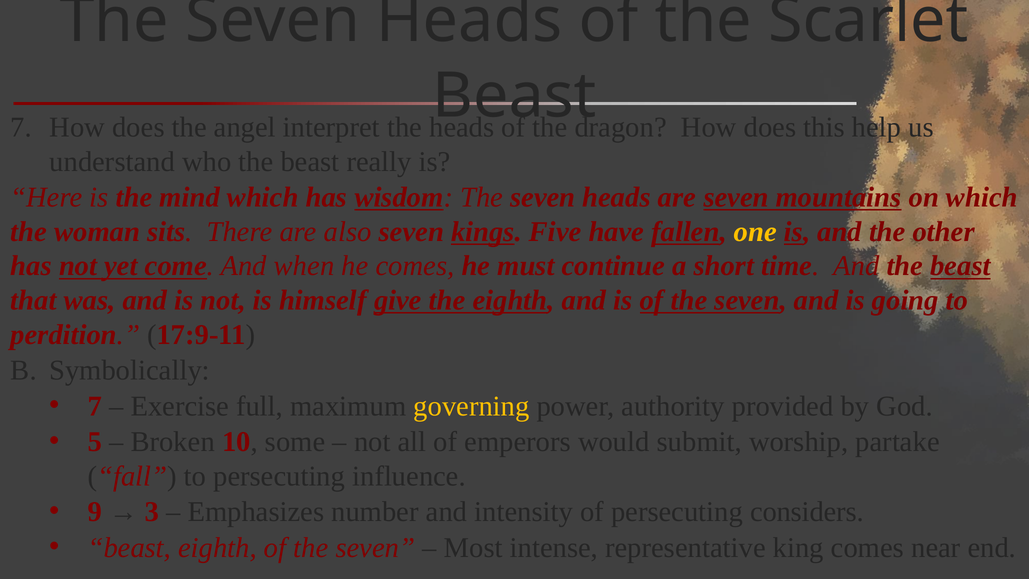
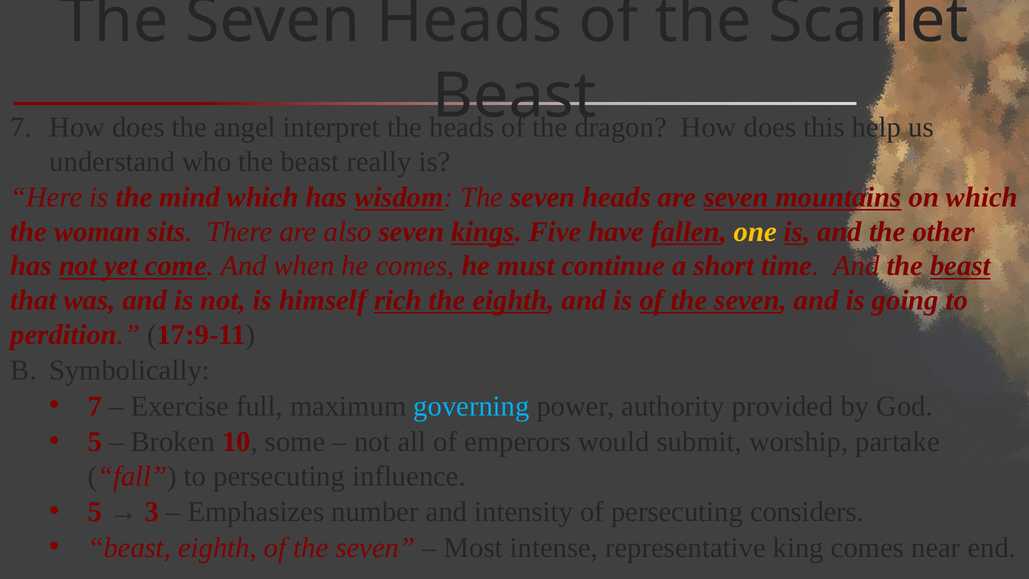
give: give -> rich
governing colour: yellow -> light blue
9 at (95, 512): 9 -> 5
